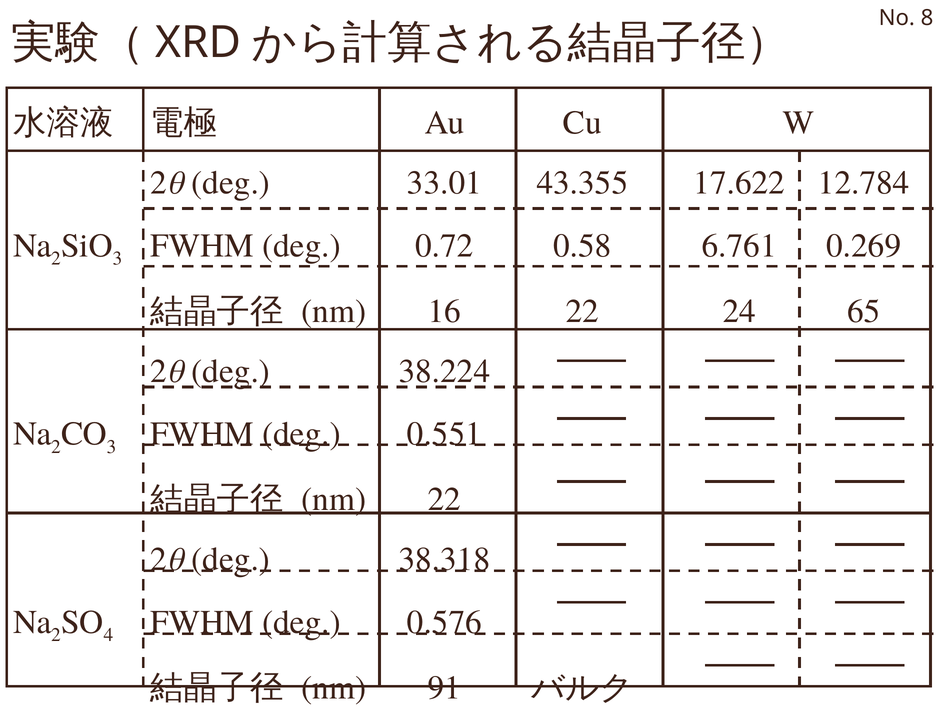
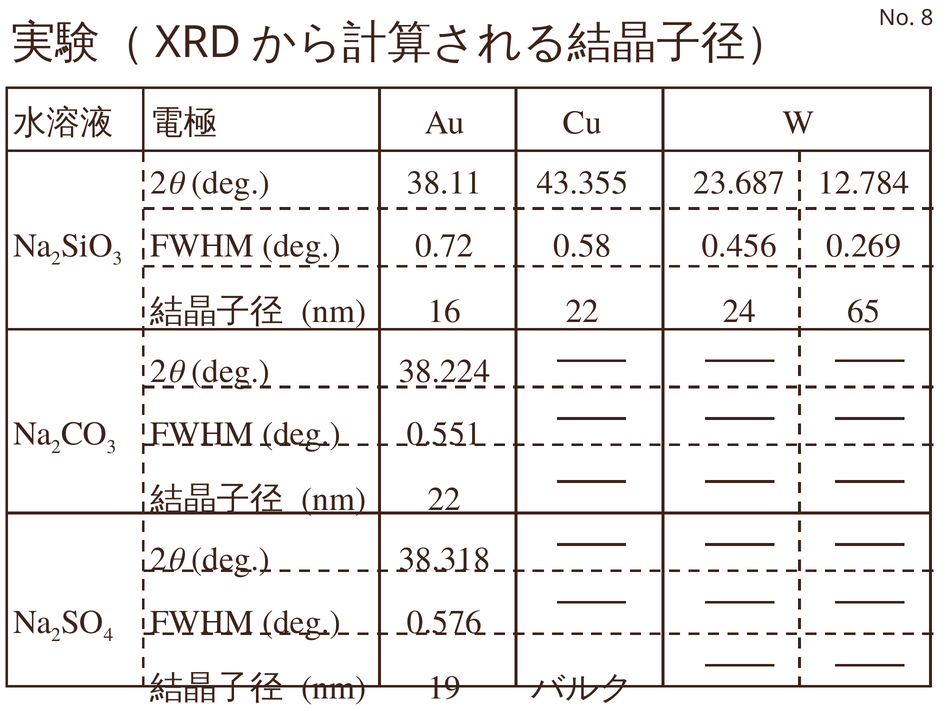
33.01: 33.01 -> 38.11
17.622: 17.622 -> 23.687
6.761: 6.761 -> 0.456
91: 91 -> 19
